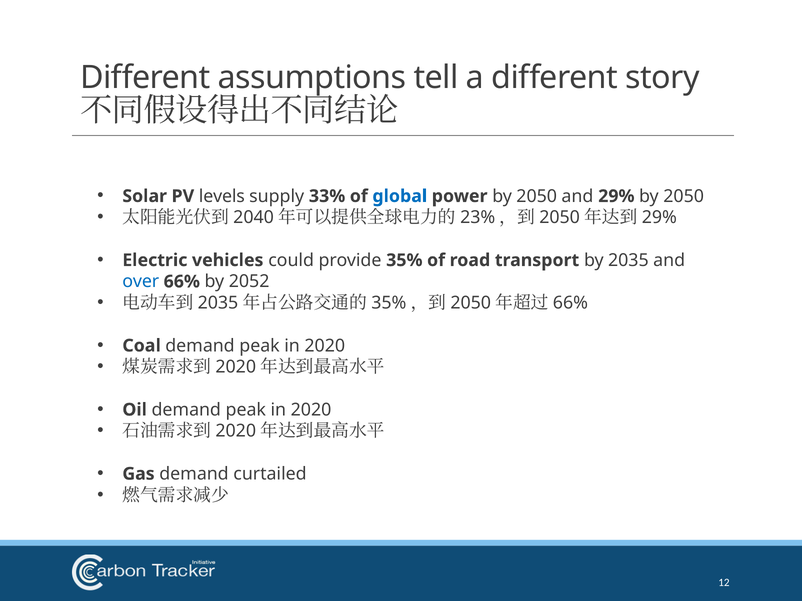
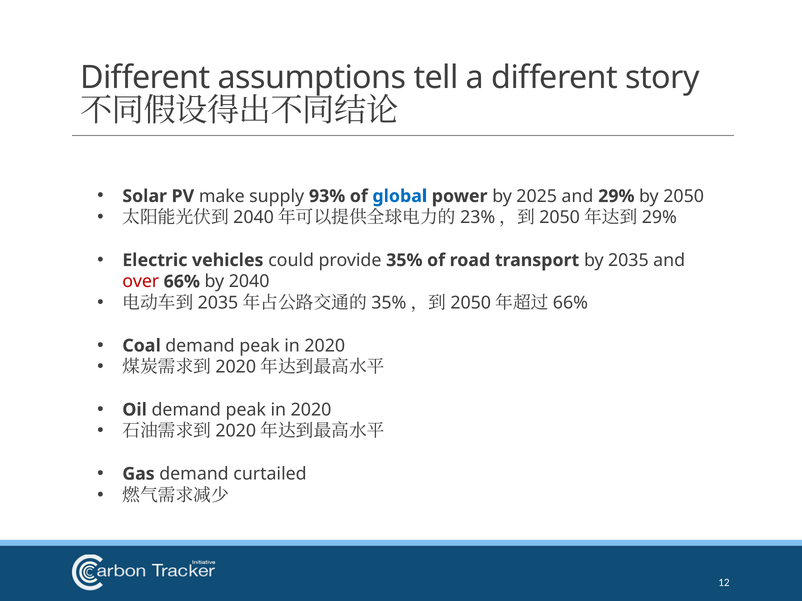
levels: levels -> make
33%: 33% -> 93%
power by 2050: 2050 -> 2025
over colour: blue -> red
2052: 2052 -> 2040
